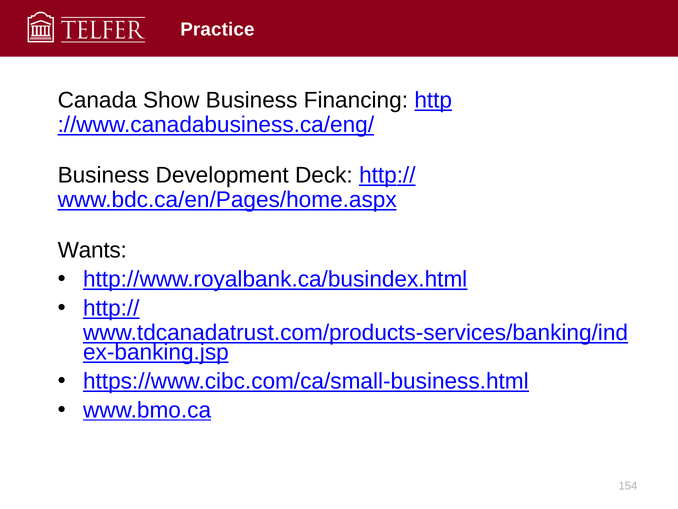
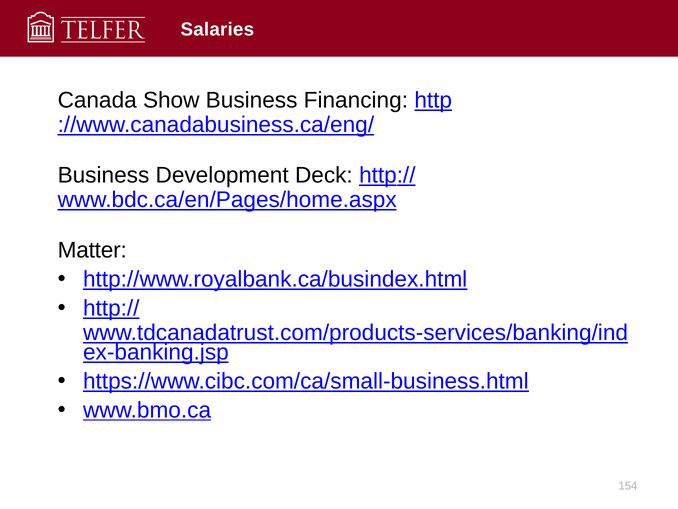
Practice: Practice -> Salaries
Wants: Wants -> Matter
